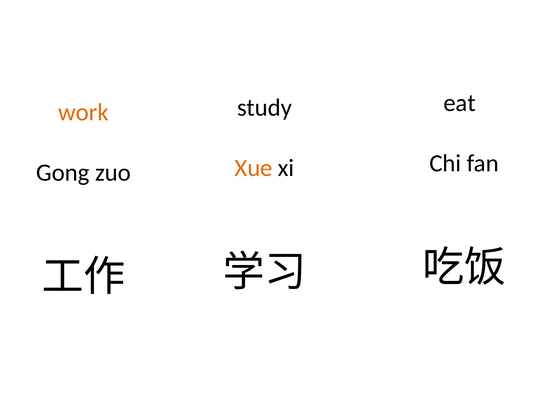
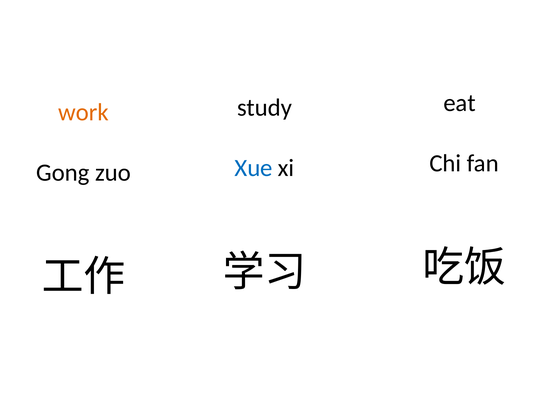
Xue colour: orange -> blue
